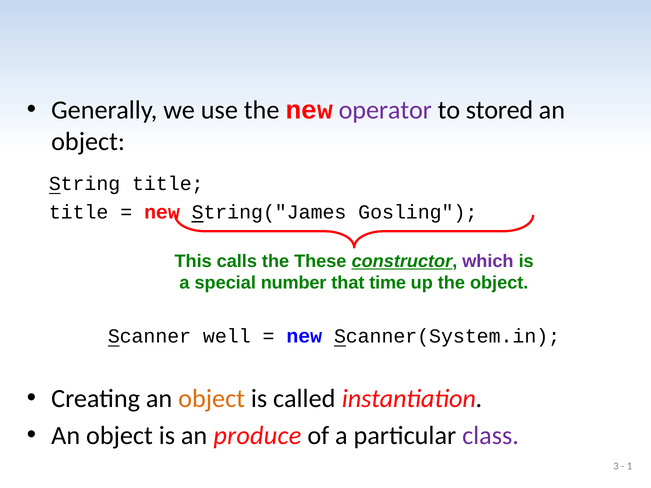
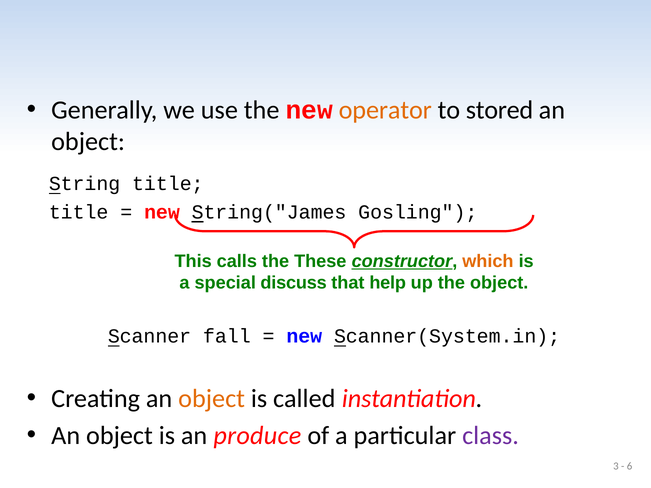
operator colour: purple -> orange
which colour: purple -> orange
number: number -> discuss
time: time -> help
well: well -> fall
1: 1 -> 6
